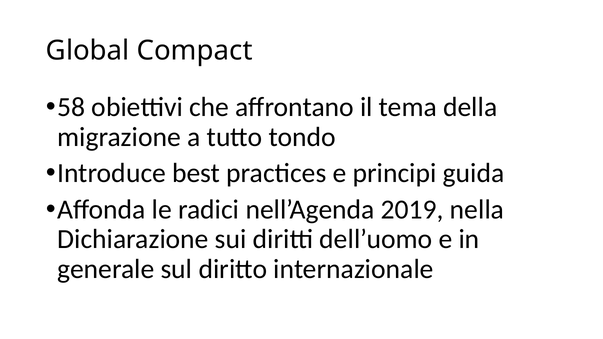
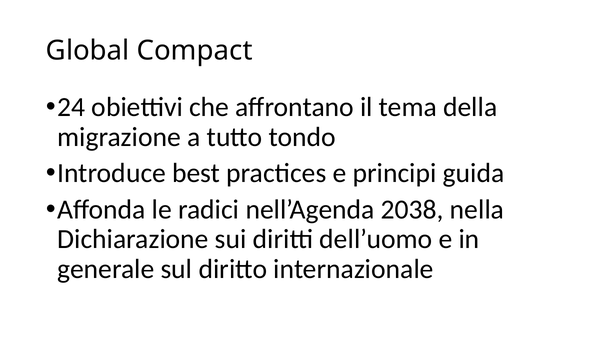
58: 58 -> 24
2019: 2019 -> 2038
